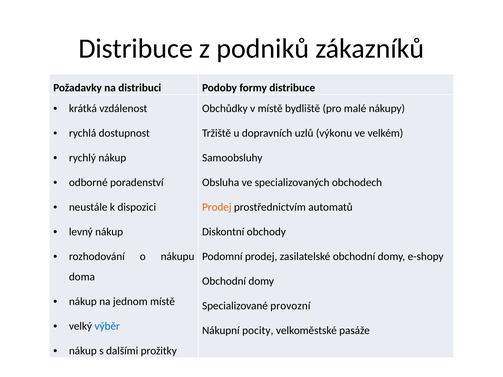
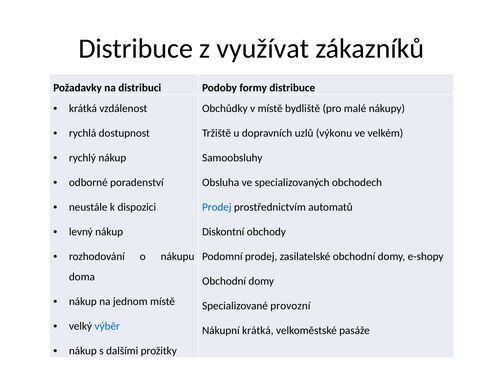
podniků: podniků -> využívat
Prodej at (217, 207) colour: orange -> blue
Nákupní pocity: pocity -> krátká
